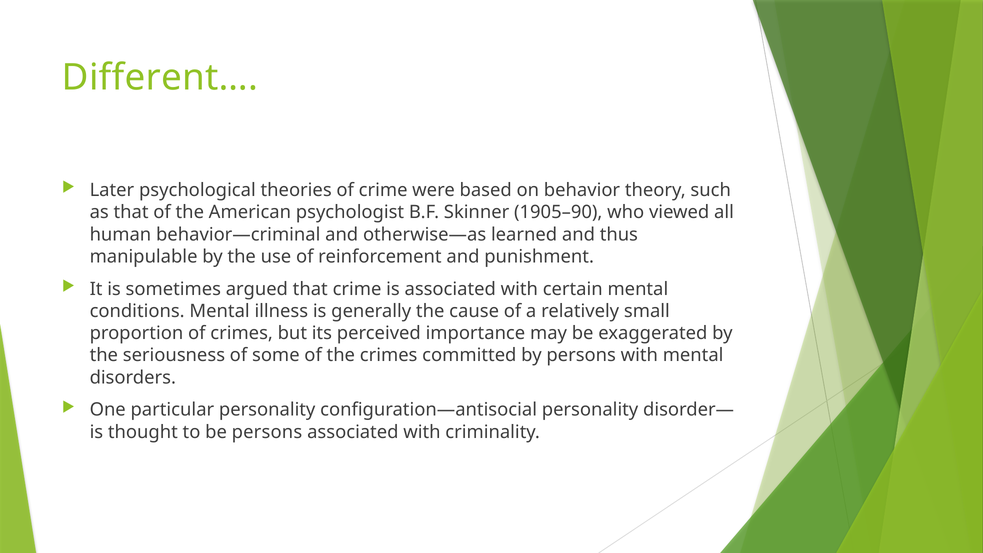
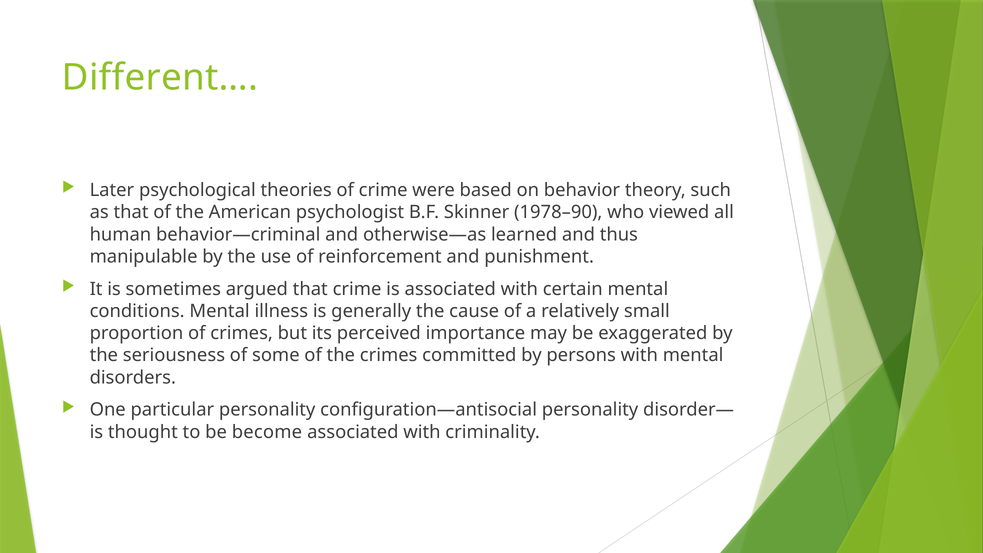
1905–90: 1905–90 -> 1978–90
be persons: persons -> become
